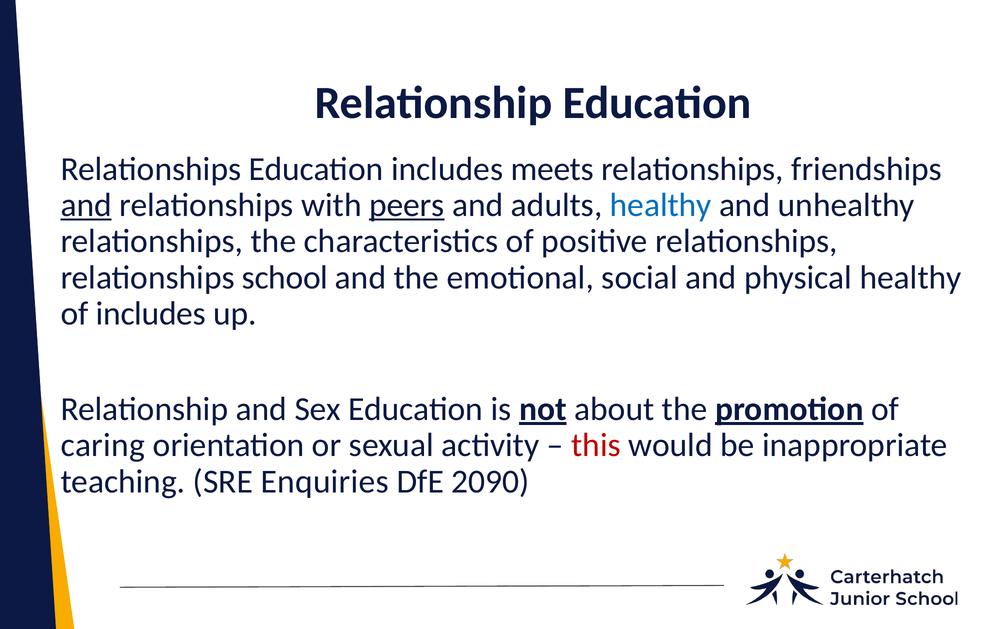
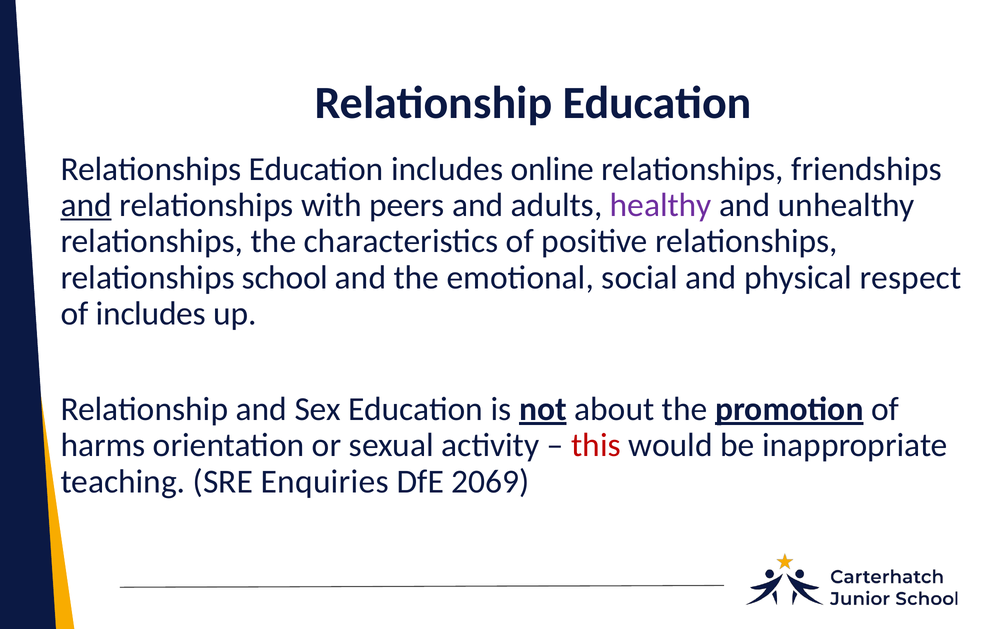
meets: meets -> online
peers underline: present -> none
healthy at (661, 205) colour: blue -> purple
physical healthy: healthy -> respect
caring: caring -> harms
2090: 2090 -> 2069
